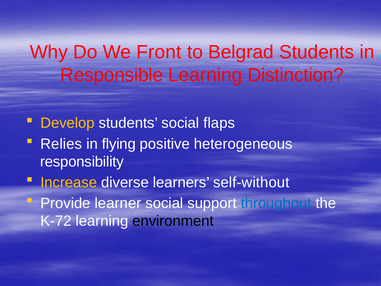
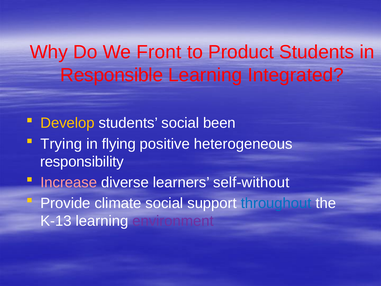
Belgrad: Belgrad -> Product
Distinction: Distinction -> Integrated
flaps: flaps -> been
Relies: Relies -> Trying
Increase colour: yellow -> pink
learner: learner -> climate
K-72: K-72 -> K-13
environment colour: black -> purple
